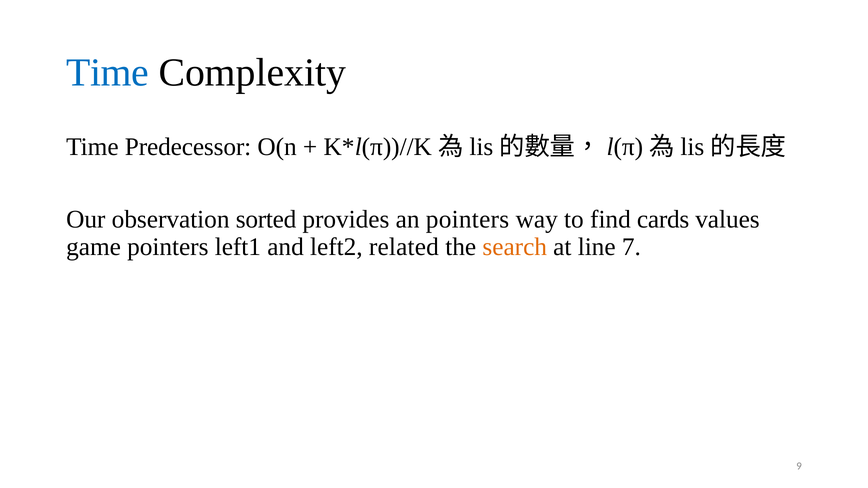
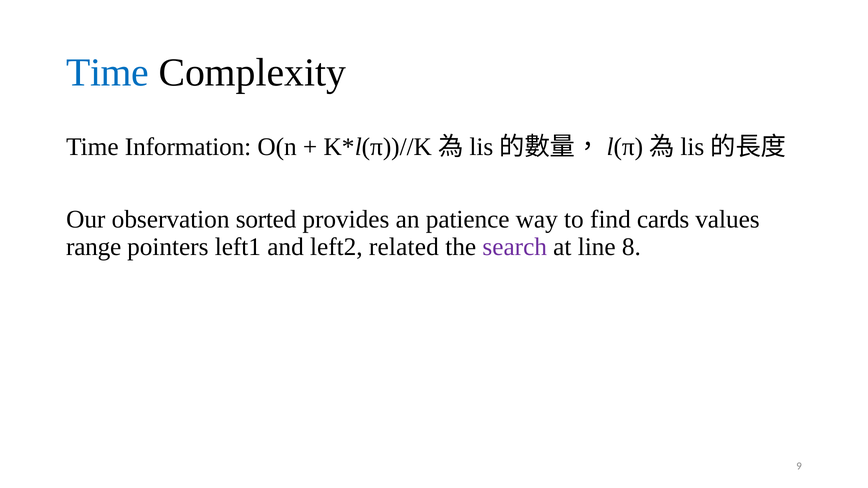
Predecessor: Predecessor -> Information
an pointers: pointers -> patience
game: game -> range
search colour: orange -> purple
7: 7 -> 8
